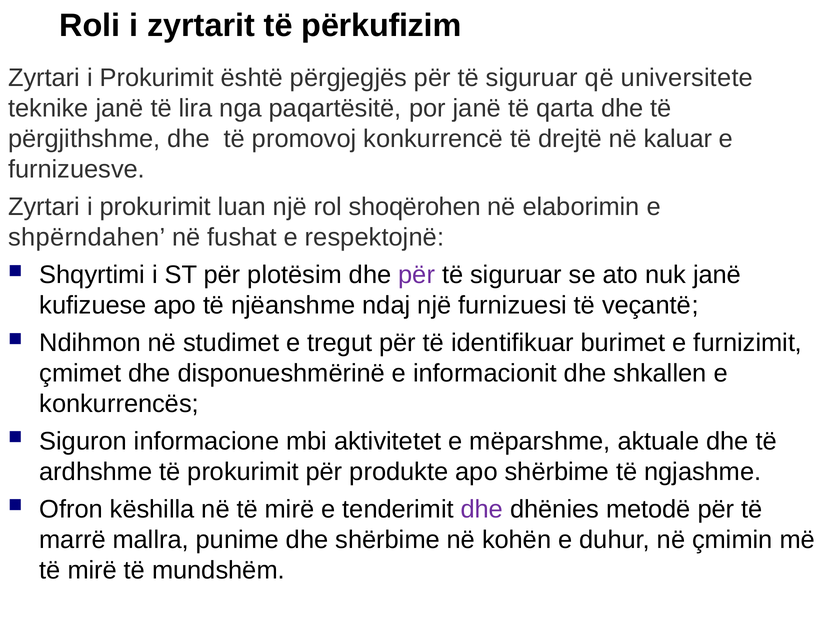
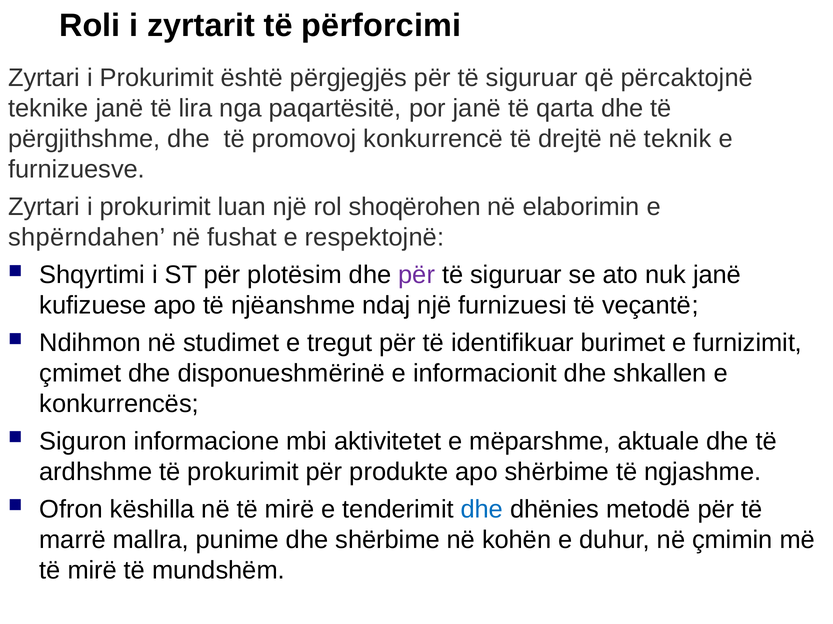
përkufizim: përkufizim -> përforcimi
universitete: universitete -> përcaktojnë
kaluar: kaluar -> teknik
dhe at (482, 510) colour: purple -> blue
